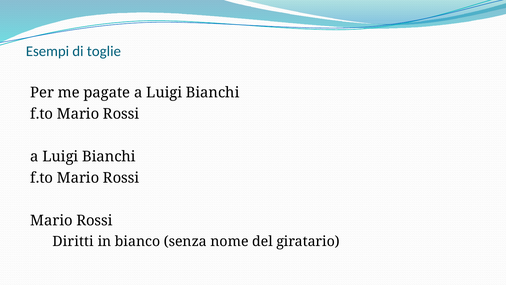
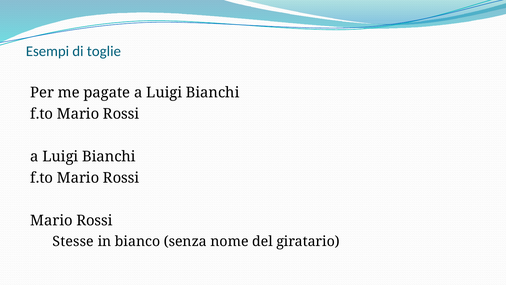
Diritti: Diritti -> Stesse
